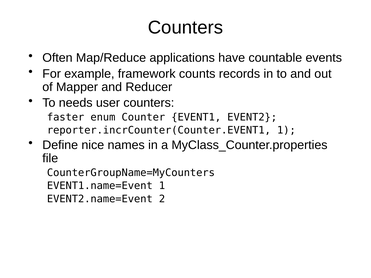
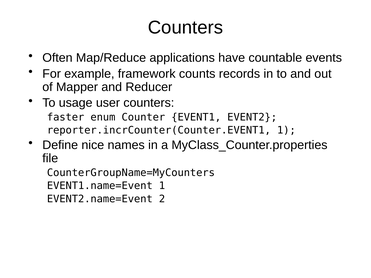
needs: needs -> usage
